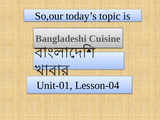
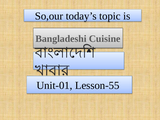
Lesson-04: Lesson-04 -> Lesson-55
